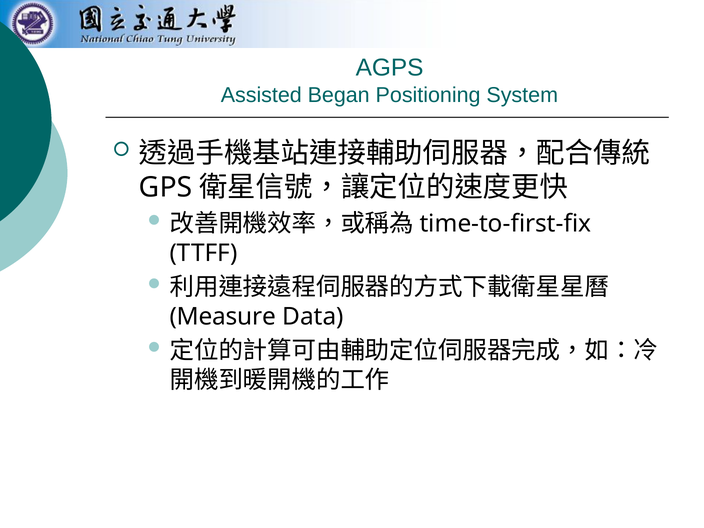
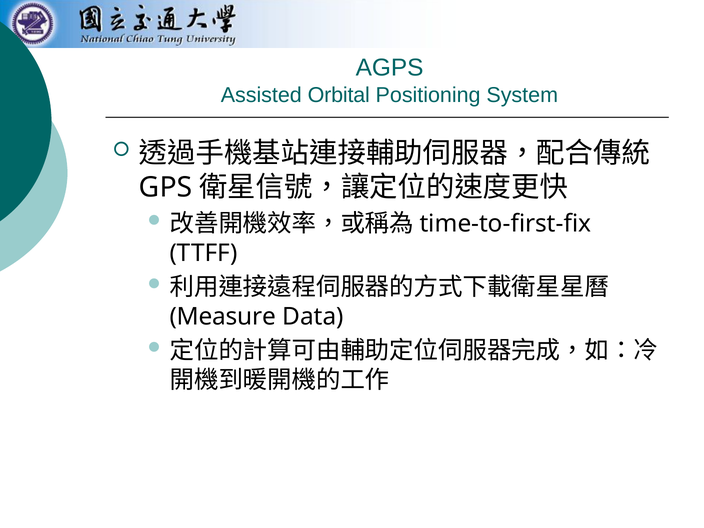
Began: Began -> Orbital
